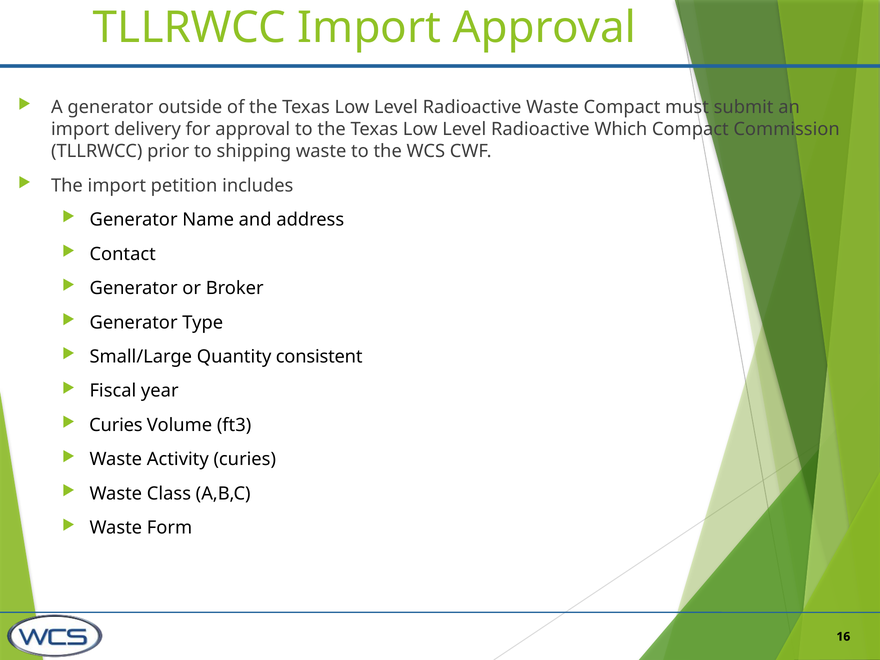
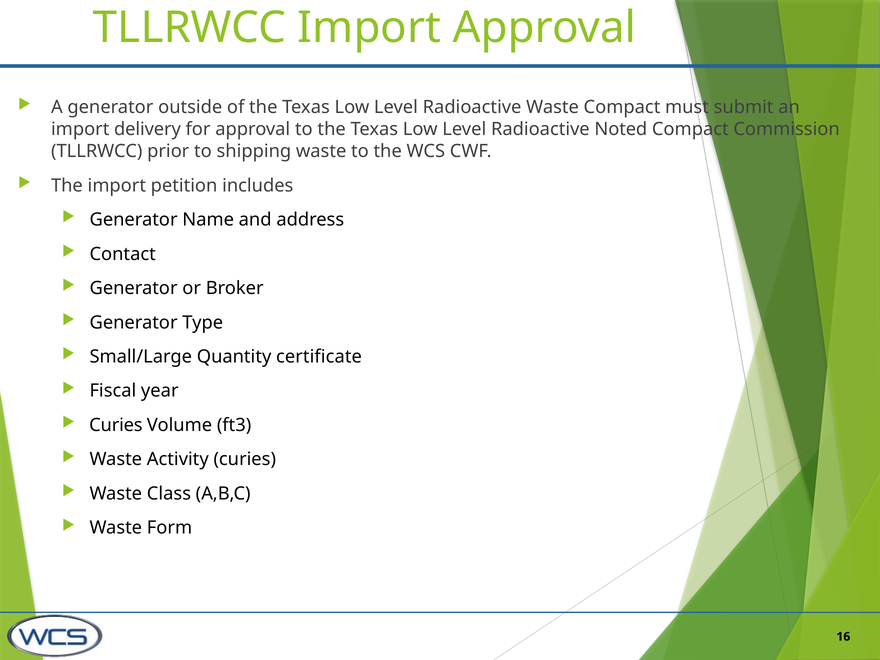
Which: Which -> Noted
consistent: consistent -> certificate
